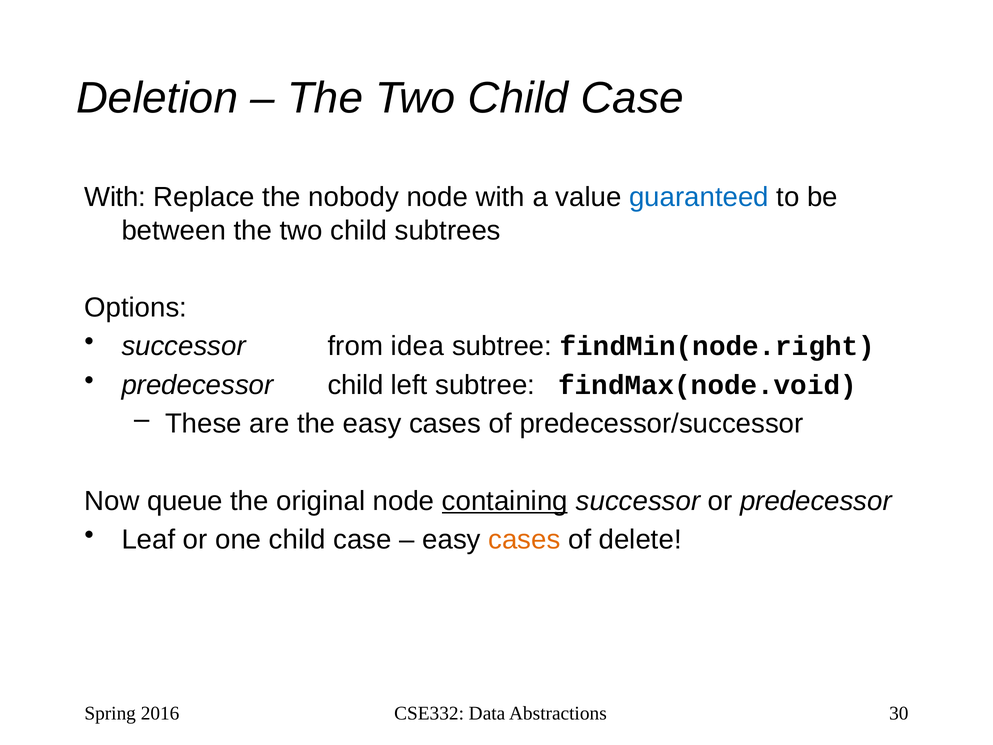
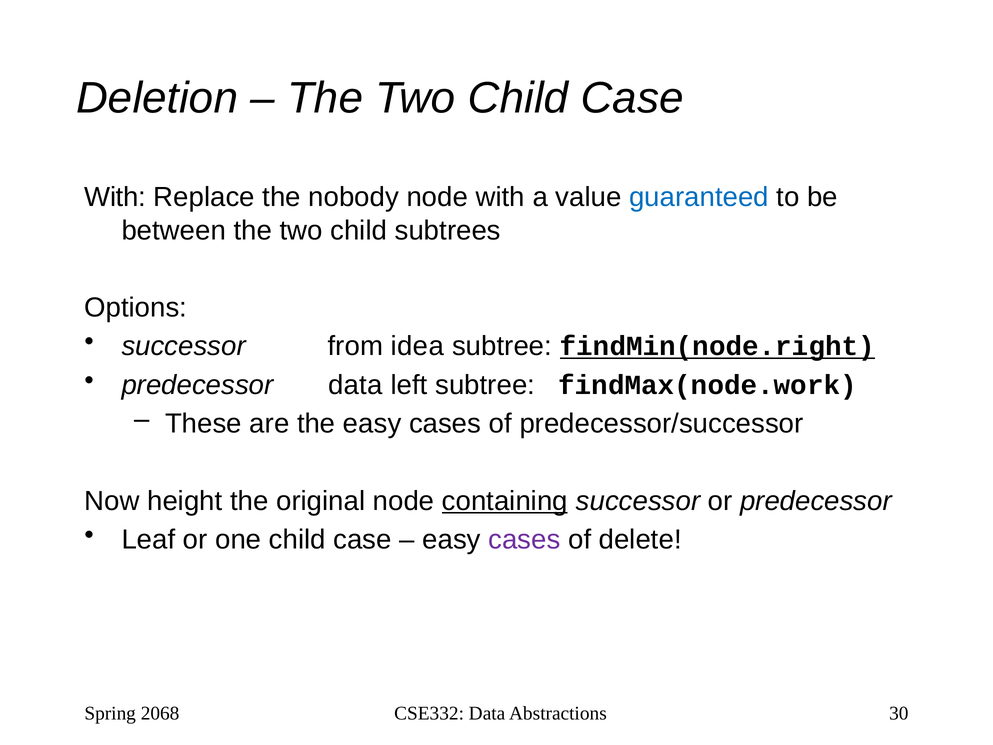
findMin(node.right underline: none -> present
predecessor child: child -> data
findMax(node.void: findMax(node.void -> findMax(node.work
queue: queue -> height
cases at (524, 539) colour: orange -> purple
2016: 2016 -> 2068
